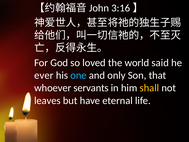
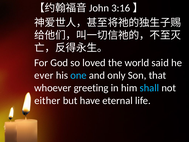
servants: servants -> greeting
shall colour: yellow -> light blue
leaves: leaves -> either
